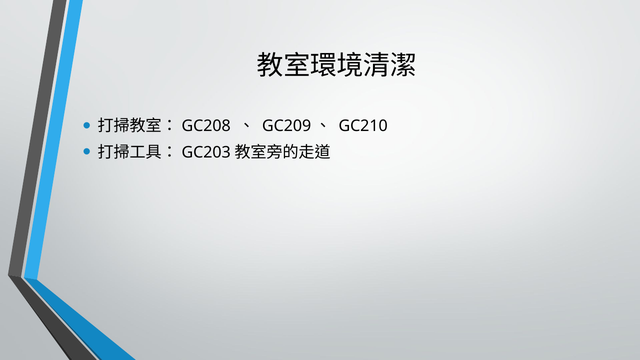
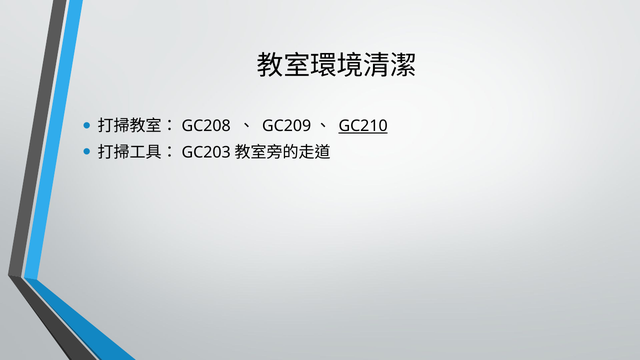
GC210 underline: none -> present
